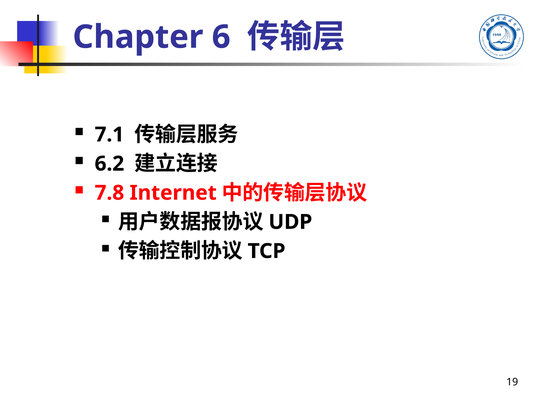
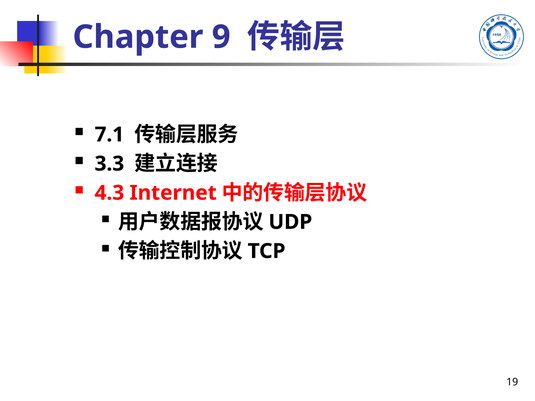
6: 6 -> 9
6.2: 6.2 -> 3.3
7.8: 7.8 -> 4.3
